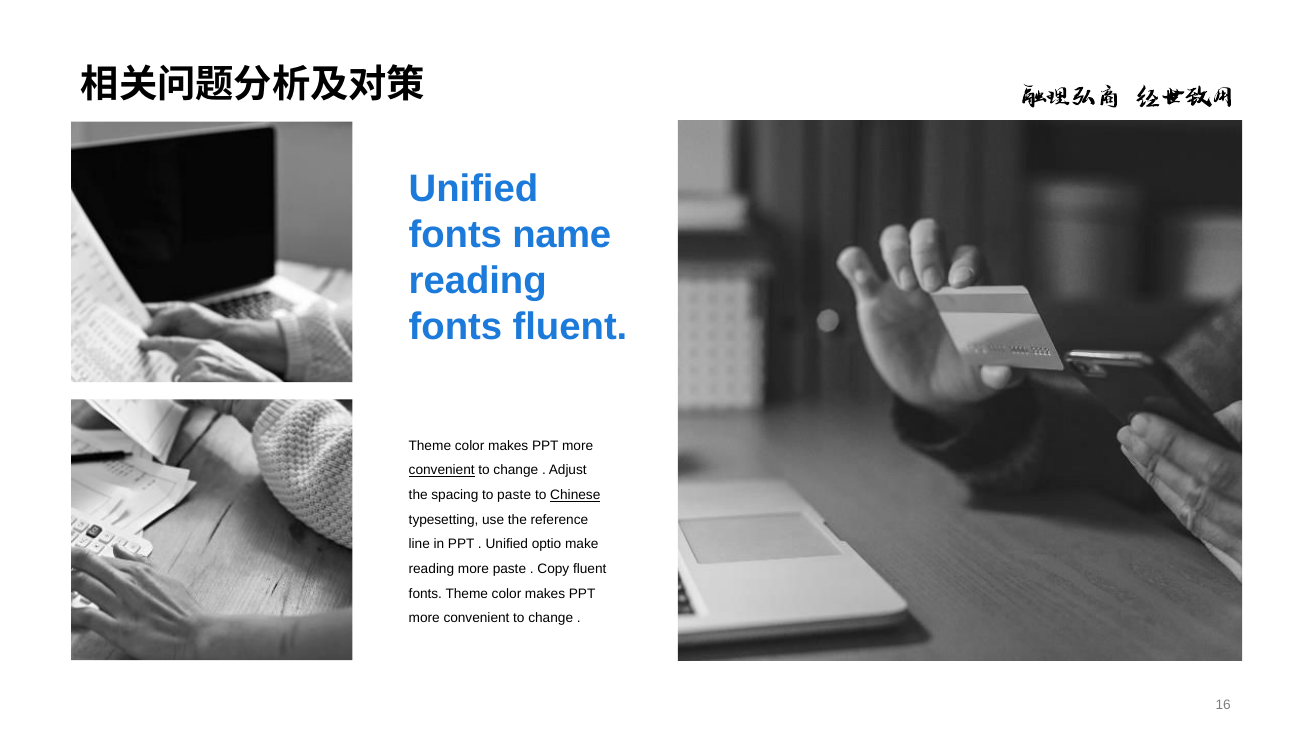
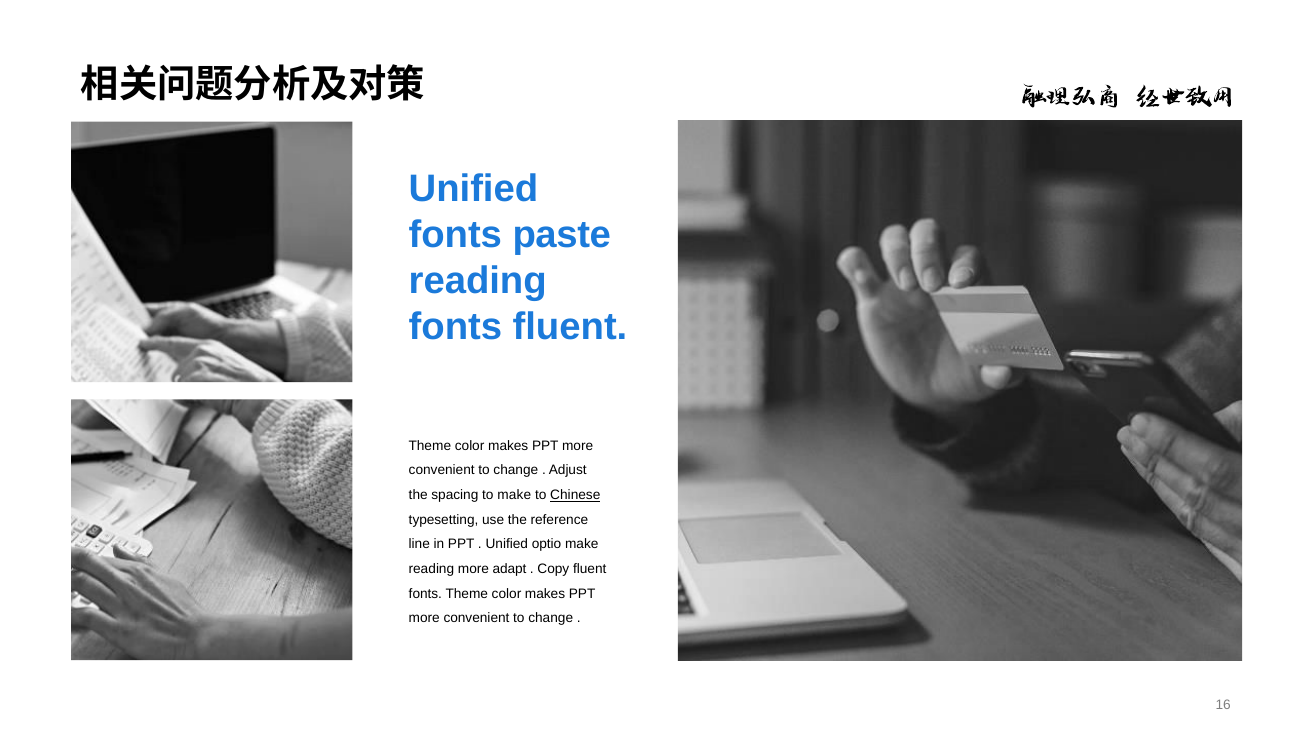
name: name -> paste
convenient at (442, 471) underline: present -> none
to paste: paste -> make
more paste: paste -> adapt
